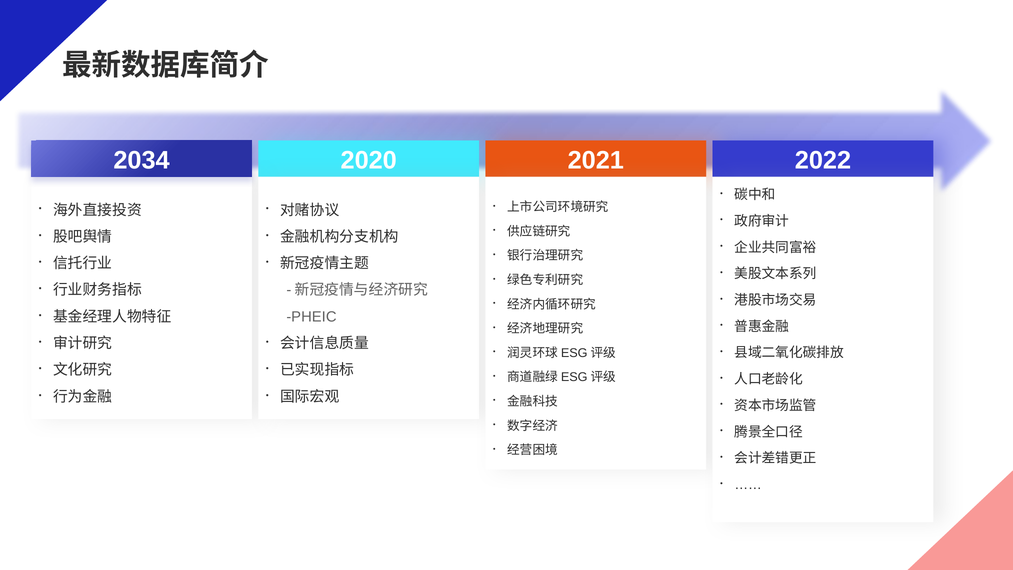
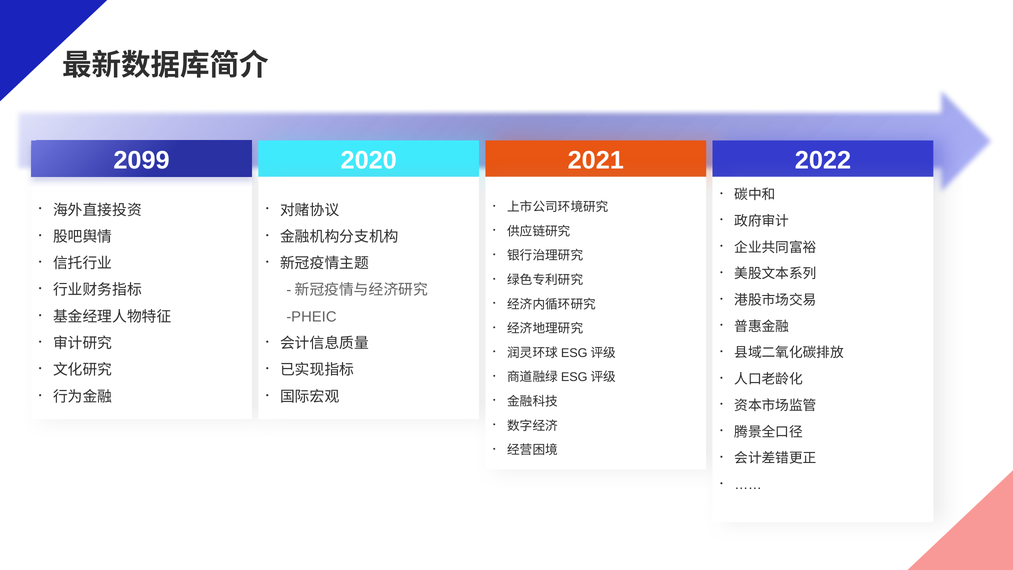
2034: 2034 -> 2099
